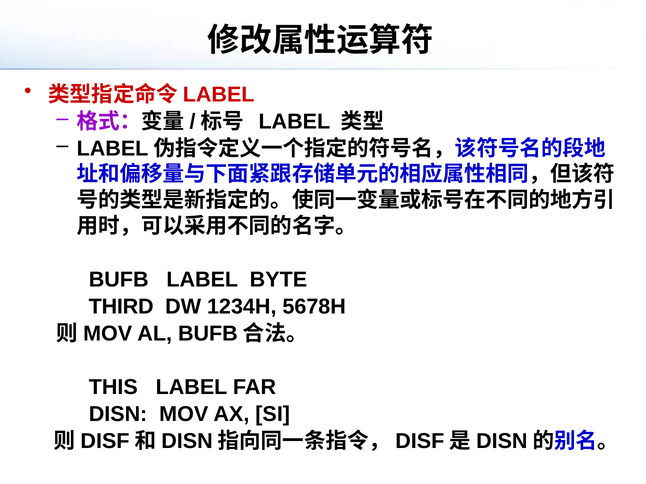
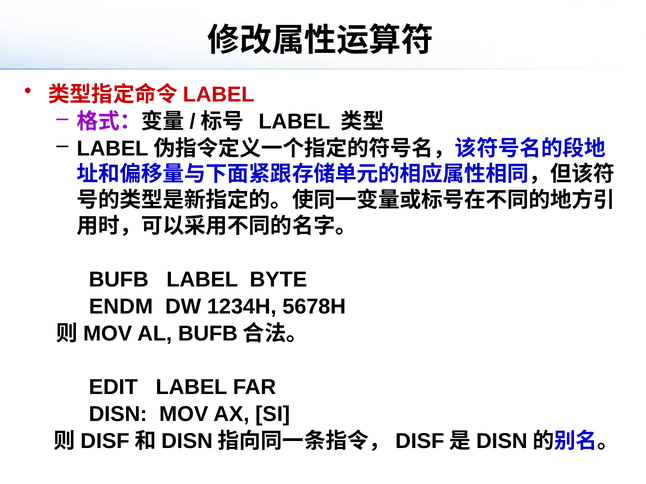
THIRD: THIRD -> ENDM
THIS: THIS -> EDIT
